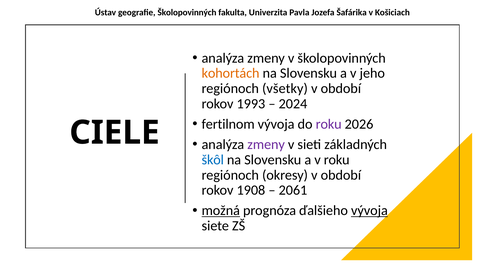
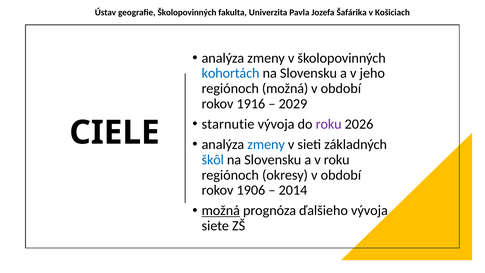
kohortách colour: orange -> blue
regiónoch všetky: všetky -> možná
1993: 1993 -> 1916
2024: 2024 -> 2029
fertilnom: fertilnom -> starnutie
zmeny at (266, 144) colour: purple -> blue
1908: 1908 -> 1906
2061: 2061 -> 2014
vývoja at (369, 210) underline: present -> none
